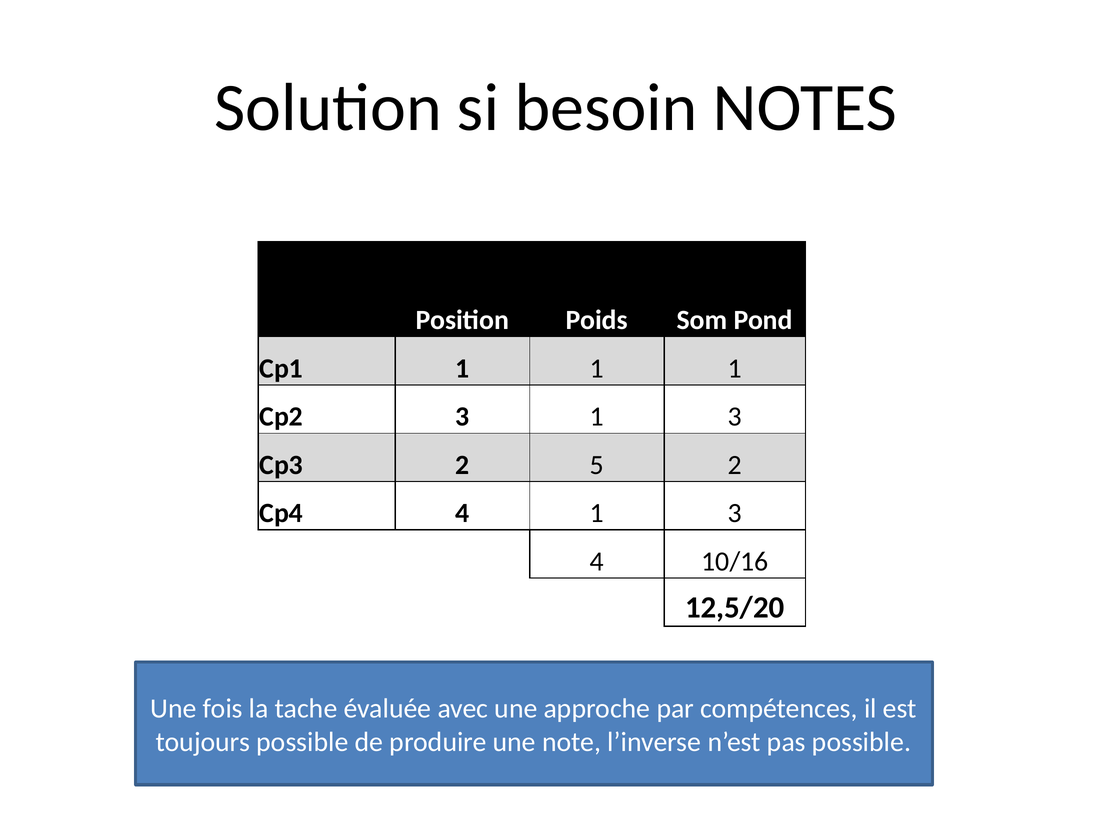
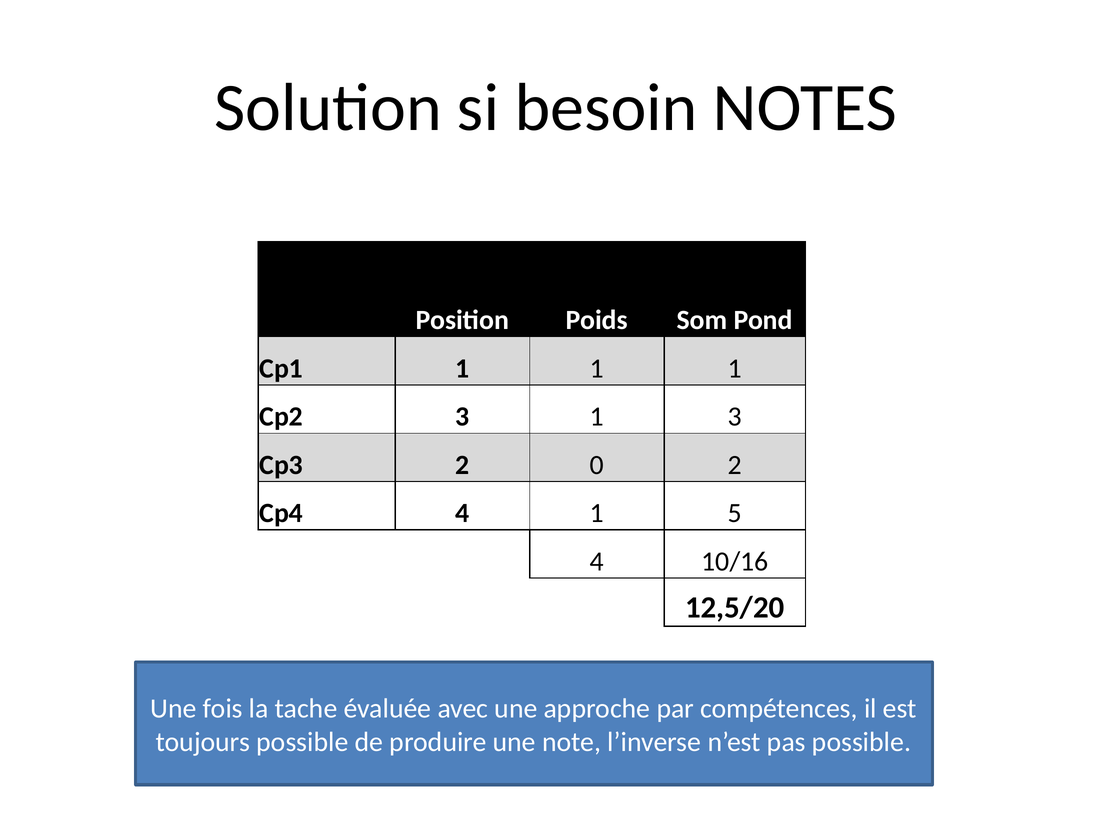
5: 5 -> 0
4 1 3: 3 -> 5
